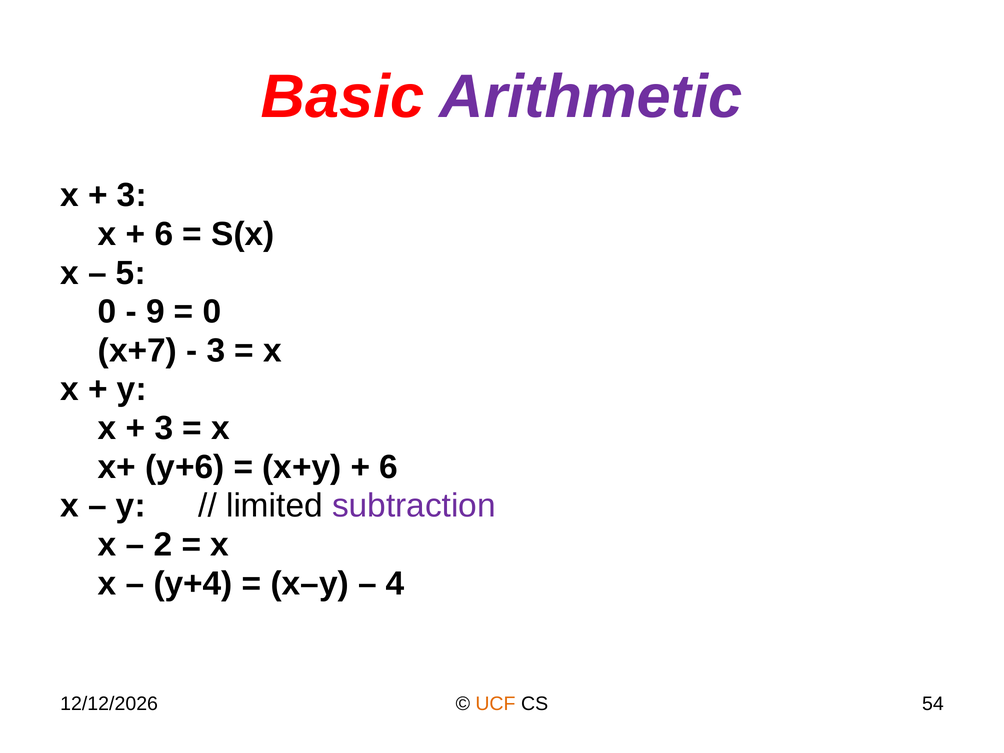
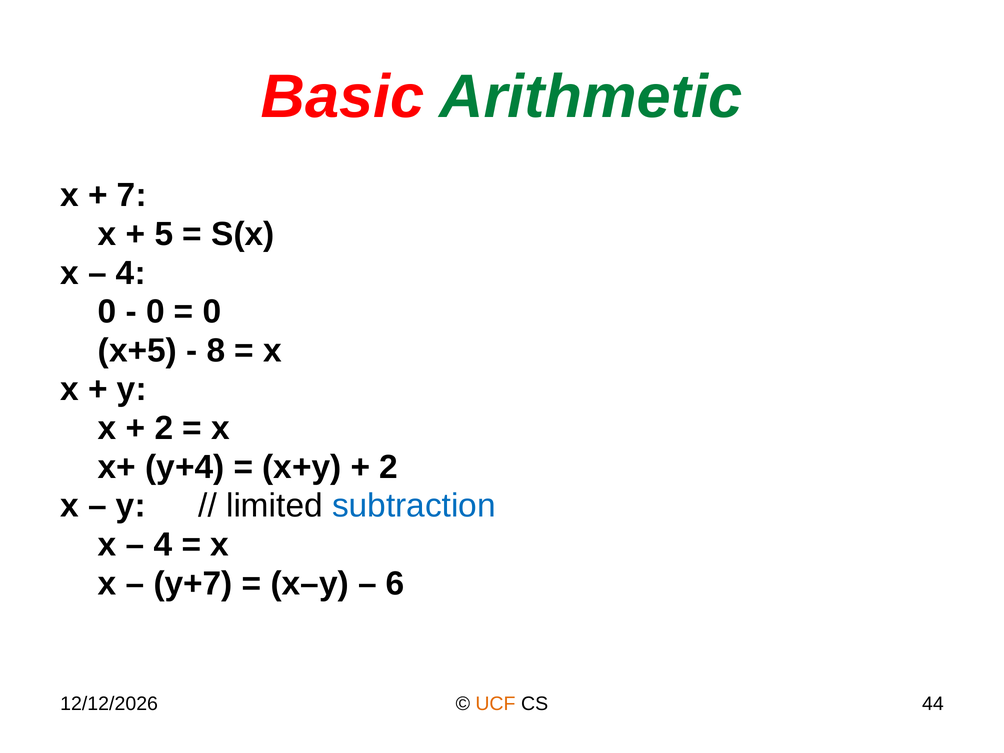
Arithmetic colour: purple -> green
3 at (132, 195): 3 -> 7
6 at (164, 234): 6 -> 5
5 at (131, 273): 5 -> 4
9 at (155, 312): 9 -> 0
x+7: x+7 -> x+5
3 at (216, 351): 3 -> 8
3 at (164, 428): 3 -> 2
y+6: y+6 -> y+4
6 at (389, 467): 6 -> 2
subtraction colour: purple -> blue
2 at (163, 545): 2 -> 4
y+4: y+4 -> y+7
4: 4 -> 6
54: 54 -> 44
